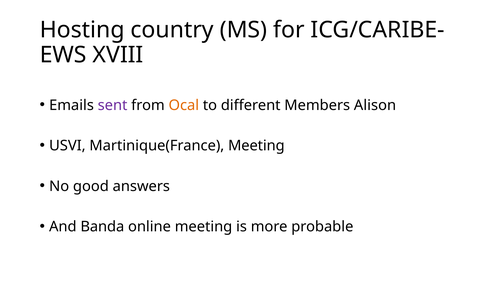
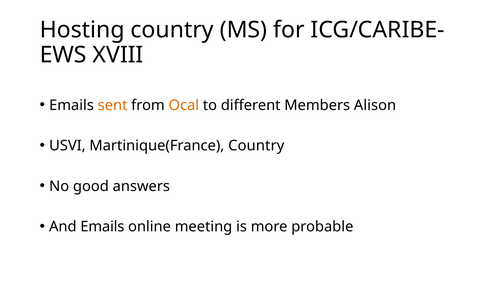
sent colour: purple -> orange
Martinique(France Meeting: Meeting -> Country
And Banda: Banda -> Emails
